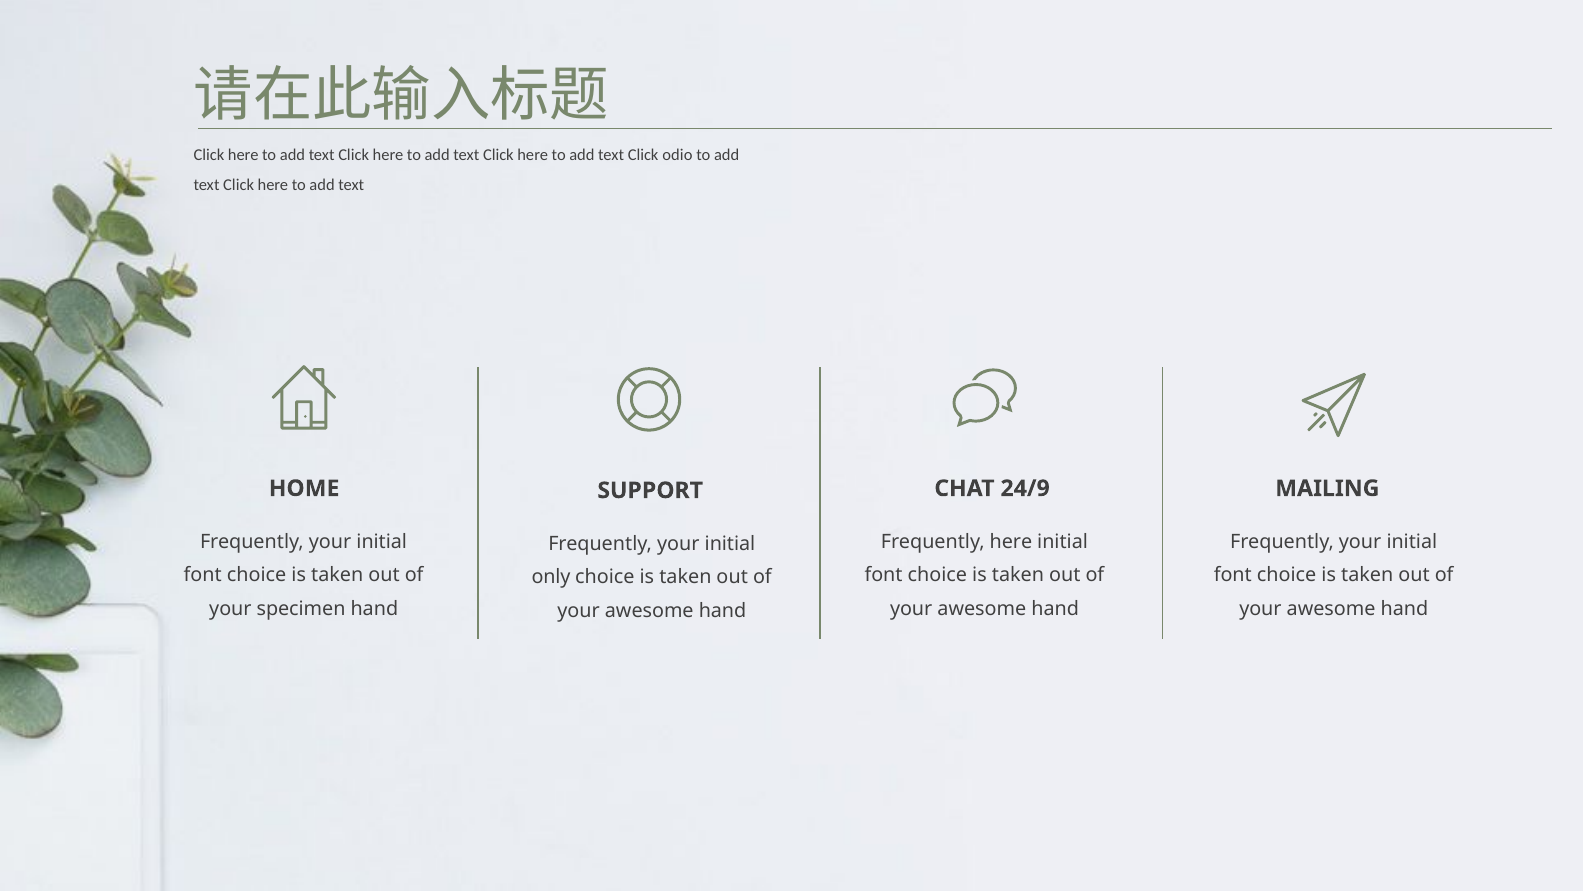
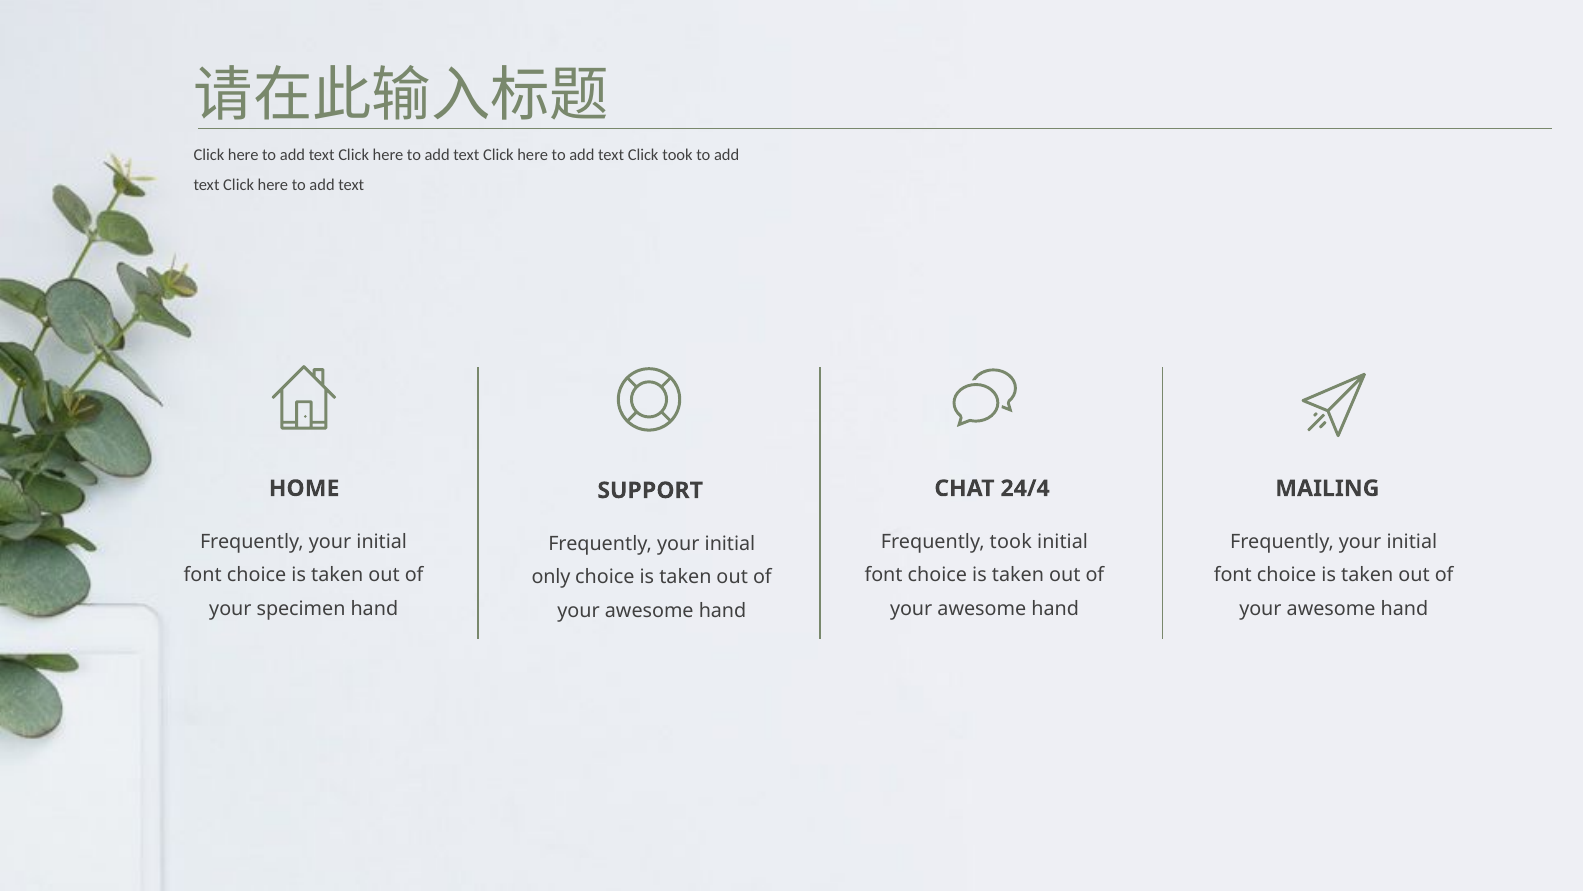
Click odio: odio -> took
24/9: 24/9 -> 24/4
Frequently here: here -> took
